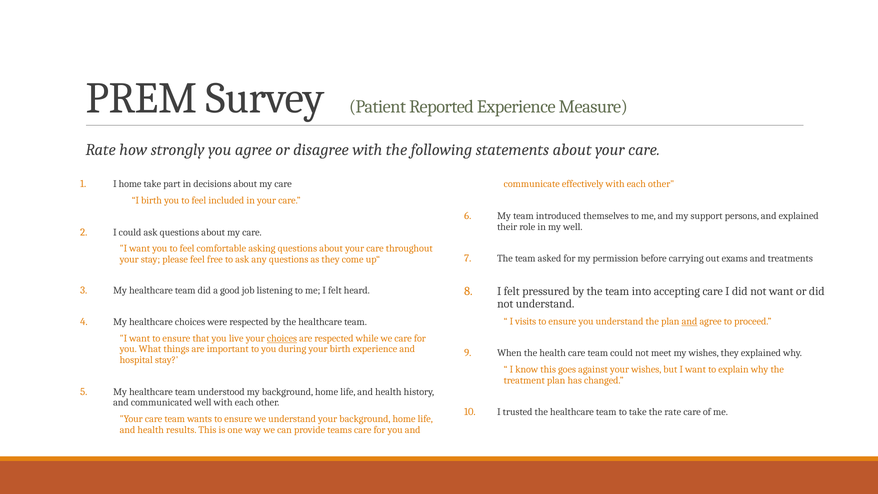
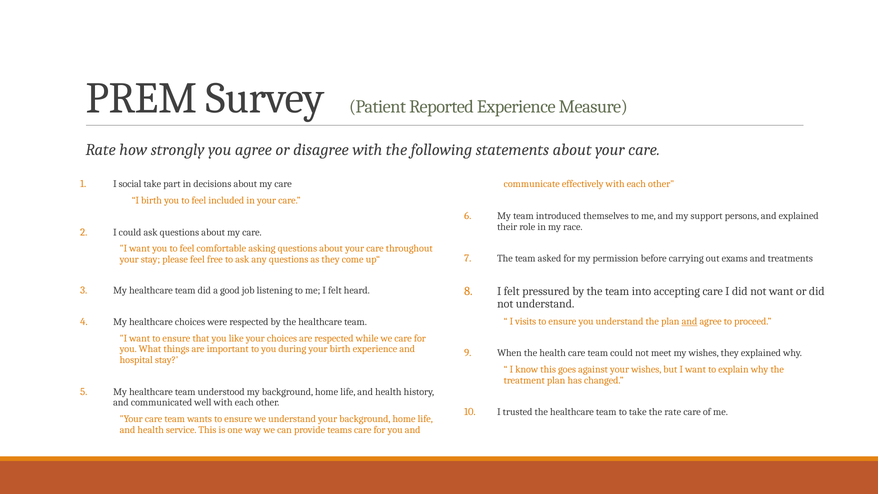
I home: home -> social
my well: well -> race
live: live -> like
choices at (282, 338) underline: present -> none
results: results -> service
